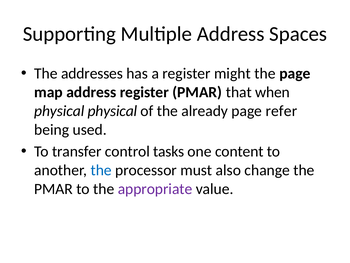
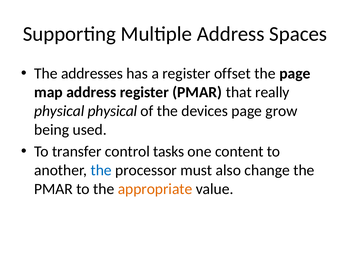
might: might -> offset
when: when -> really
already: already -> devices
refer: refer -> grow
appropriate colour: purple -> orange
